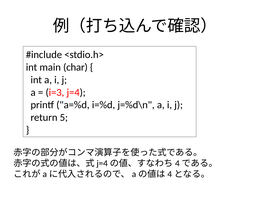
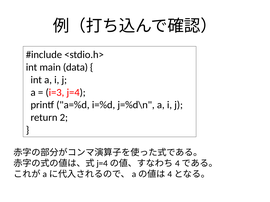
char: char -> data
5: 5 -> 2
